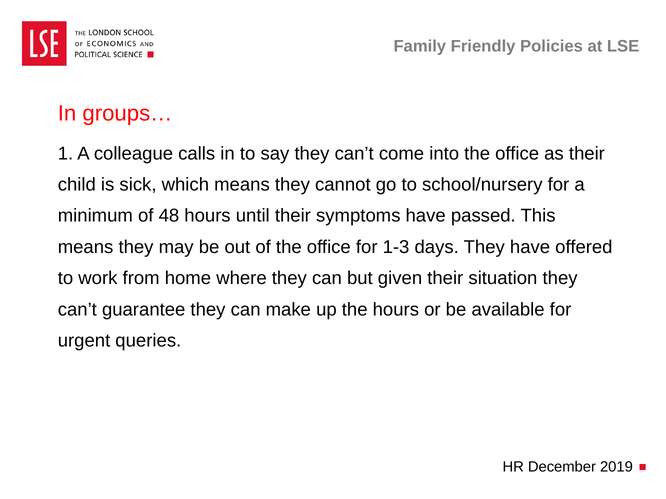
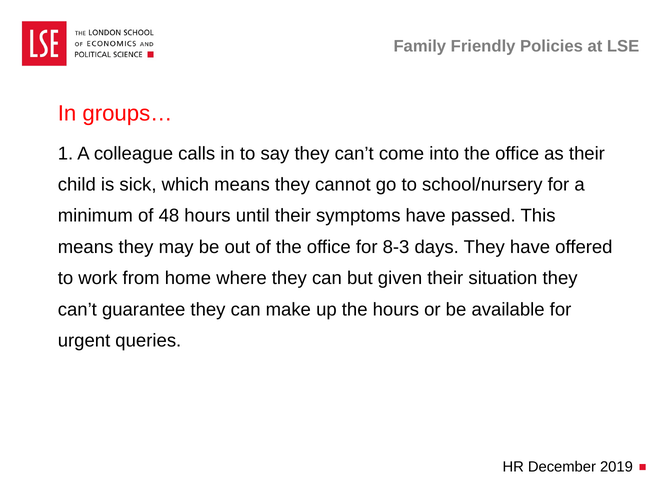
1-3: 1-3 -> 8-3
